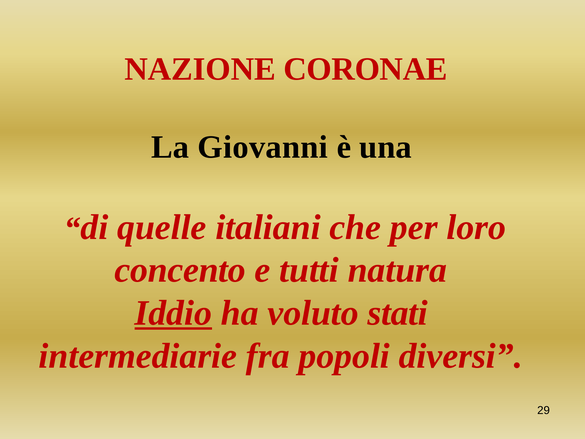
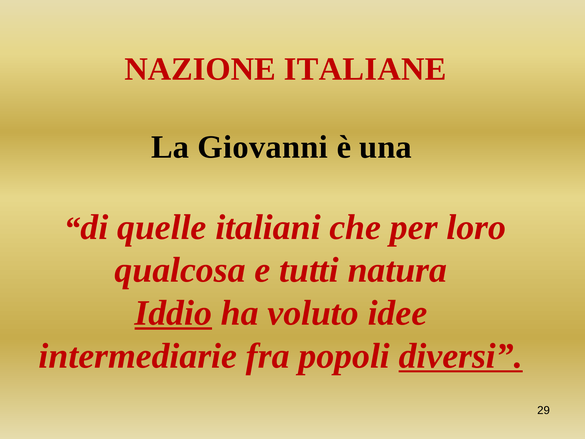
CORONAE: CORONAE -> ITALIANE
concento: concento -> qualcosa
stati: stati -> idee
diversi underline: none -> present
